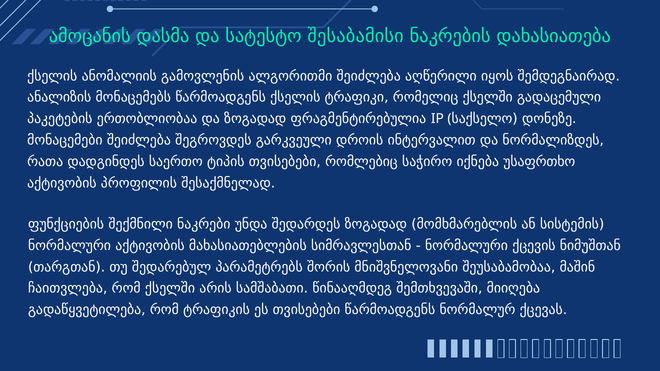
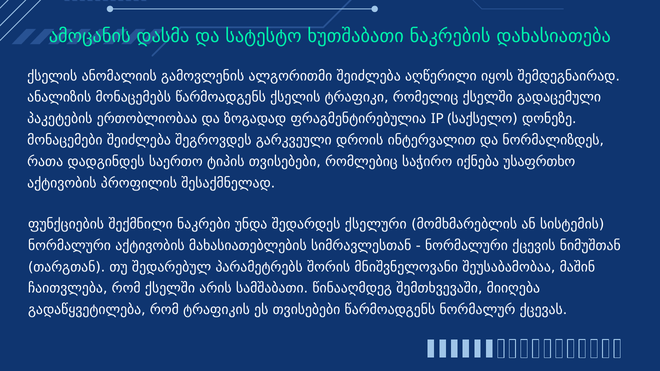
შესაბამისი: შესაბამისი -> ხუთშაბათი
შედარდეს ზოგადად: ზოგადად -> ქსელური
